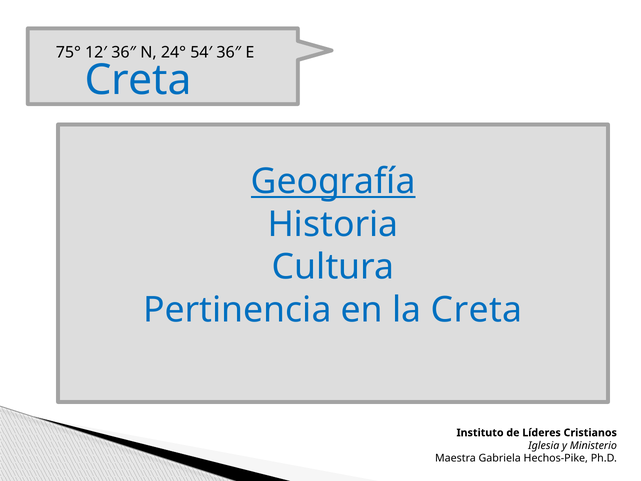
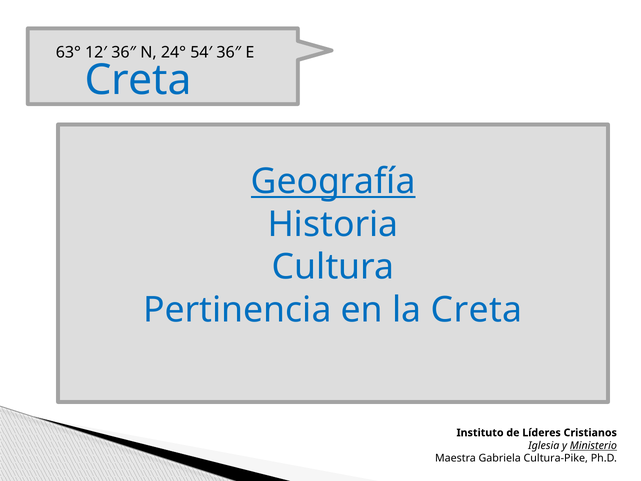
75°: 75° -> 63°
Ministerio underline: none -> present
Hechos-Pike: Hechos-Pike -> Cultura-Pike
